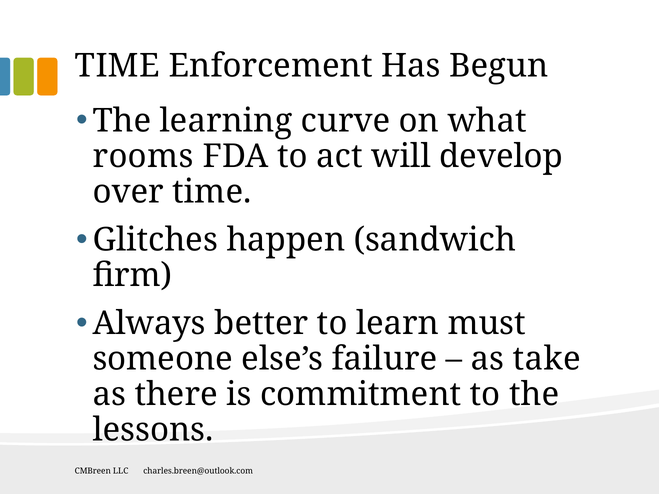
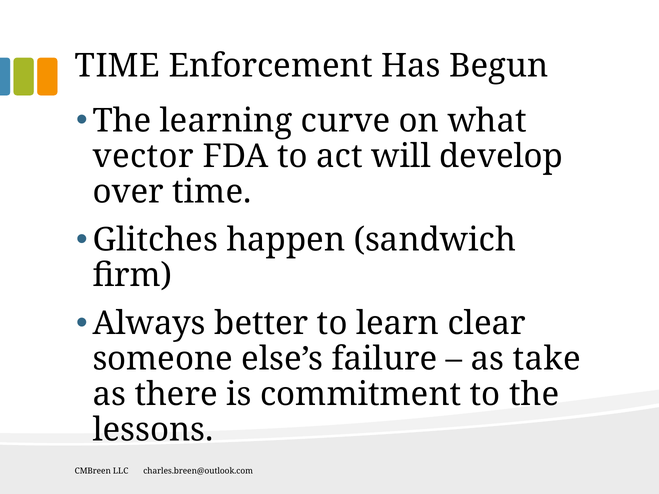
rooms: rooms -> vector
must: must -> clear
